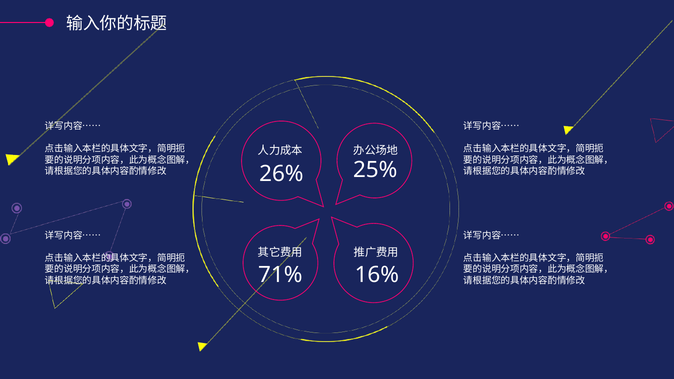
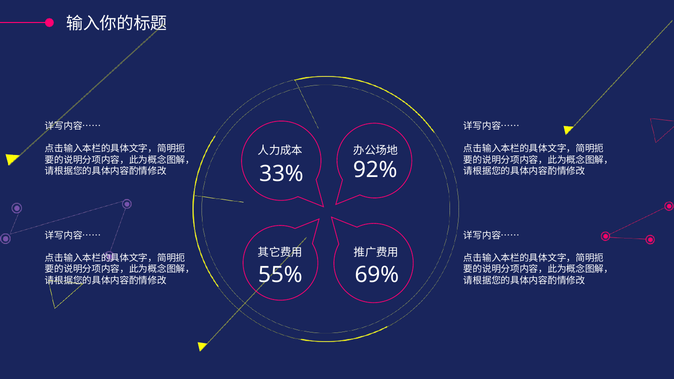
25%: 25% -> 92%
26%: 26% -> 33%
71%: 71% -> 55%
16%: 16% -> 69%
